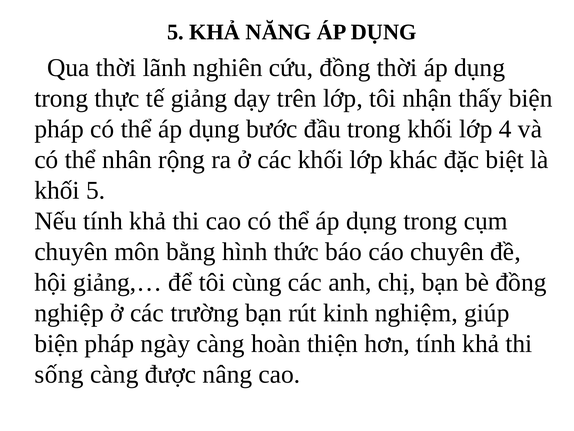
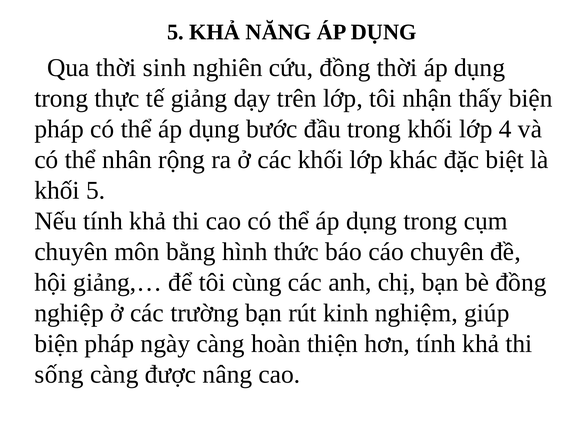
lãnh: lãnh -> sinh
